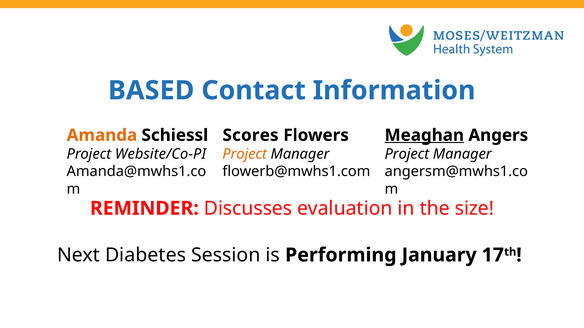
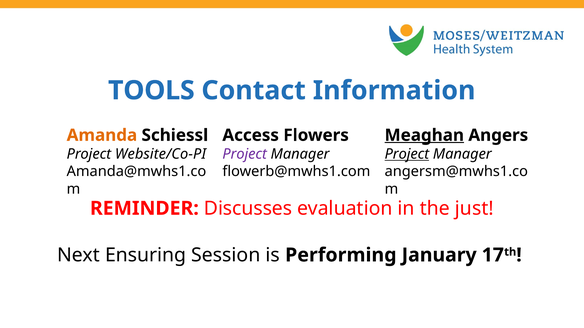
BASED: BASED -> TOOLS
Scores: Scores -> Access
Project at (245, 154) colour: orange -> purple
Project at (407, 154) underline: none -> present
size: size -> just
Diabetes: Diabetes -> Ensuring
